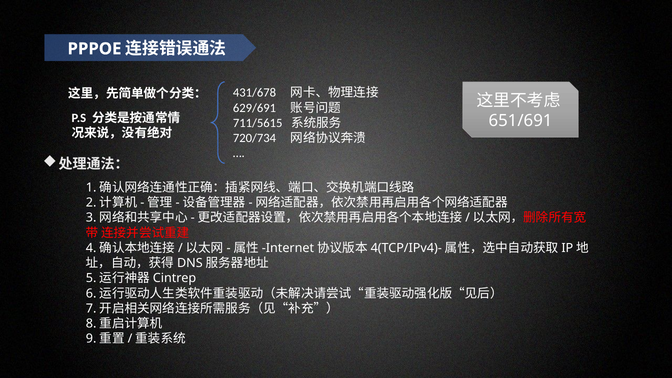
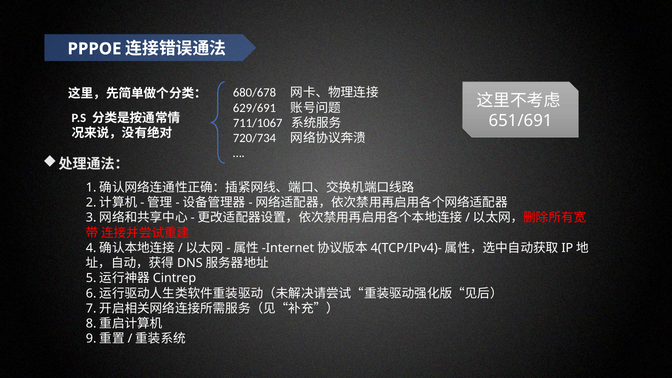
431/678: 431/678 -> 680/678
711/5615: 711/5615 -> 711/1067
